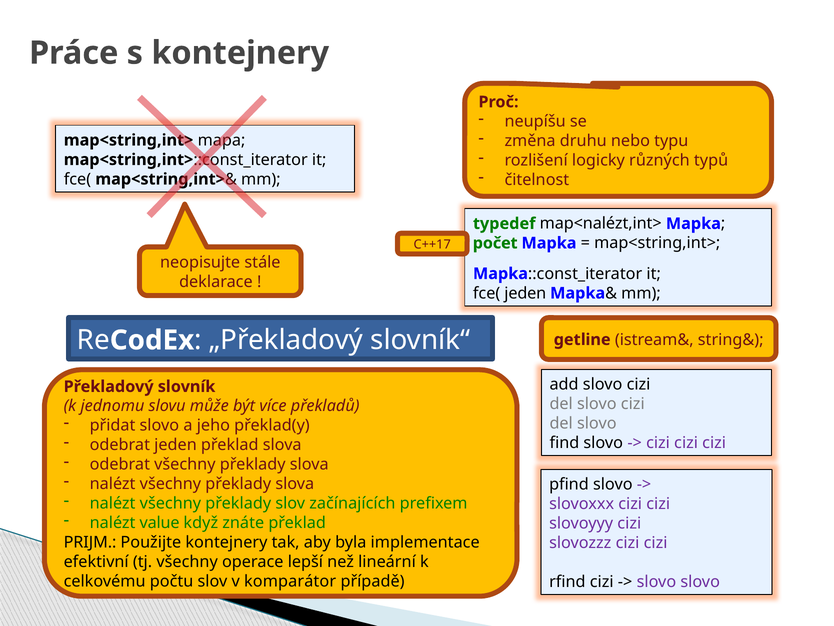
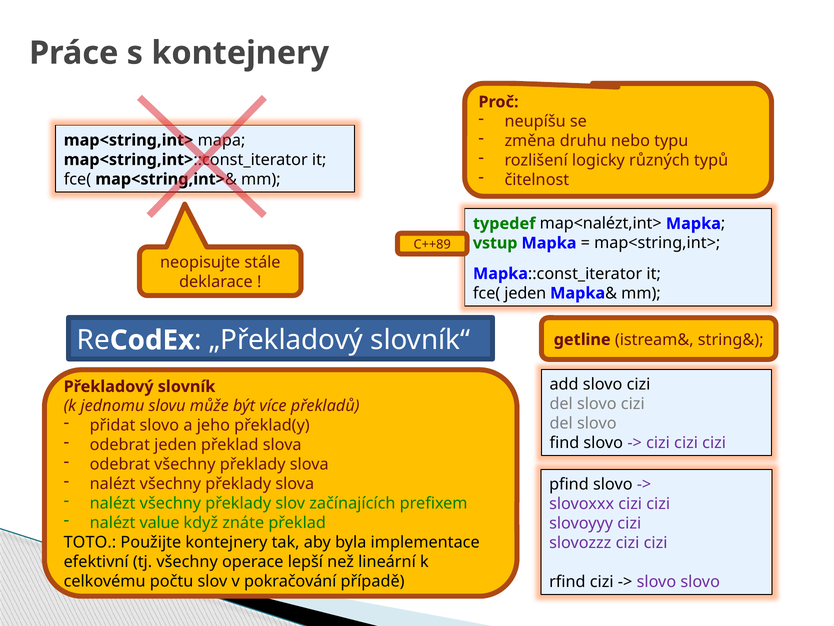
počet: počet -> vstup
C++17: C++17 -> C++89
PRIJM: PRIJM -> TOTO
komparátor: komparátor -> pokračování
